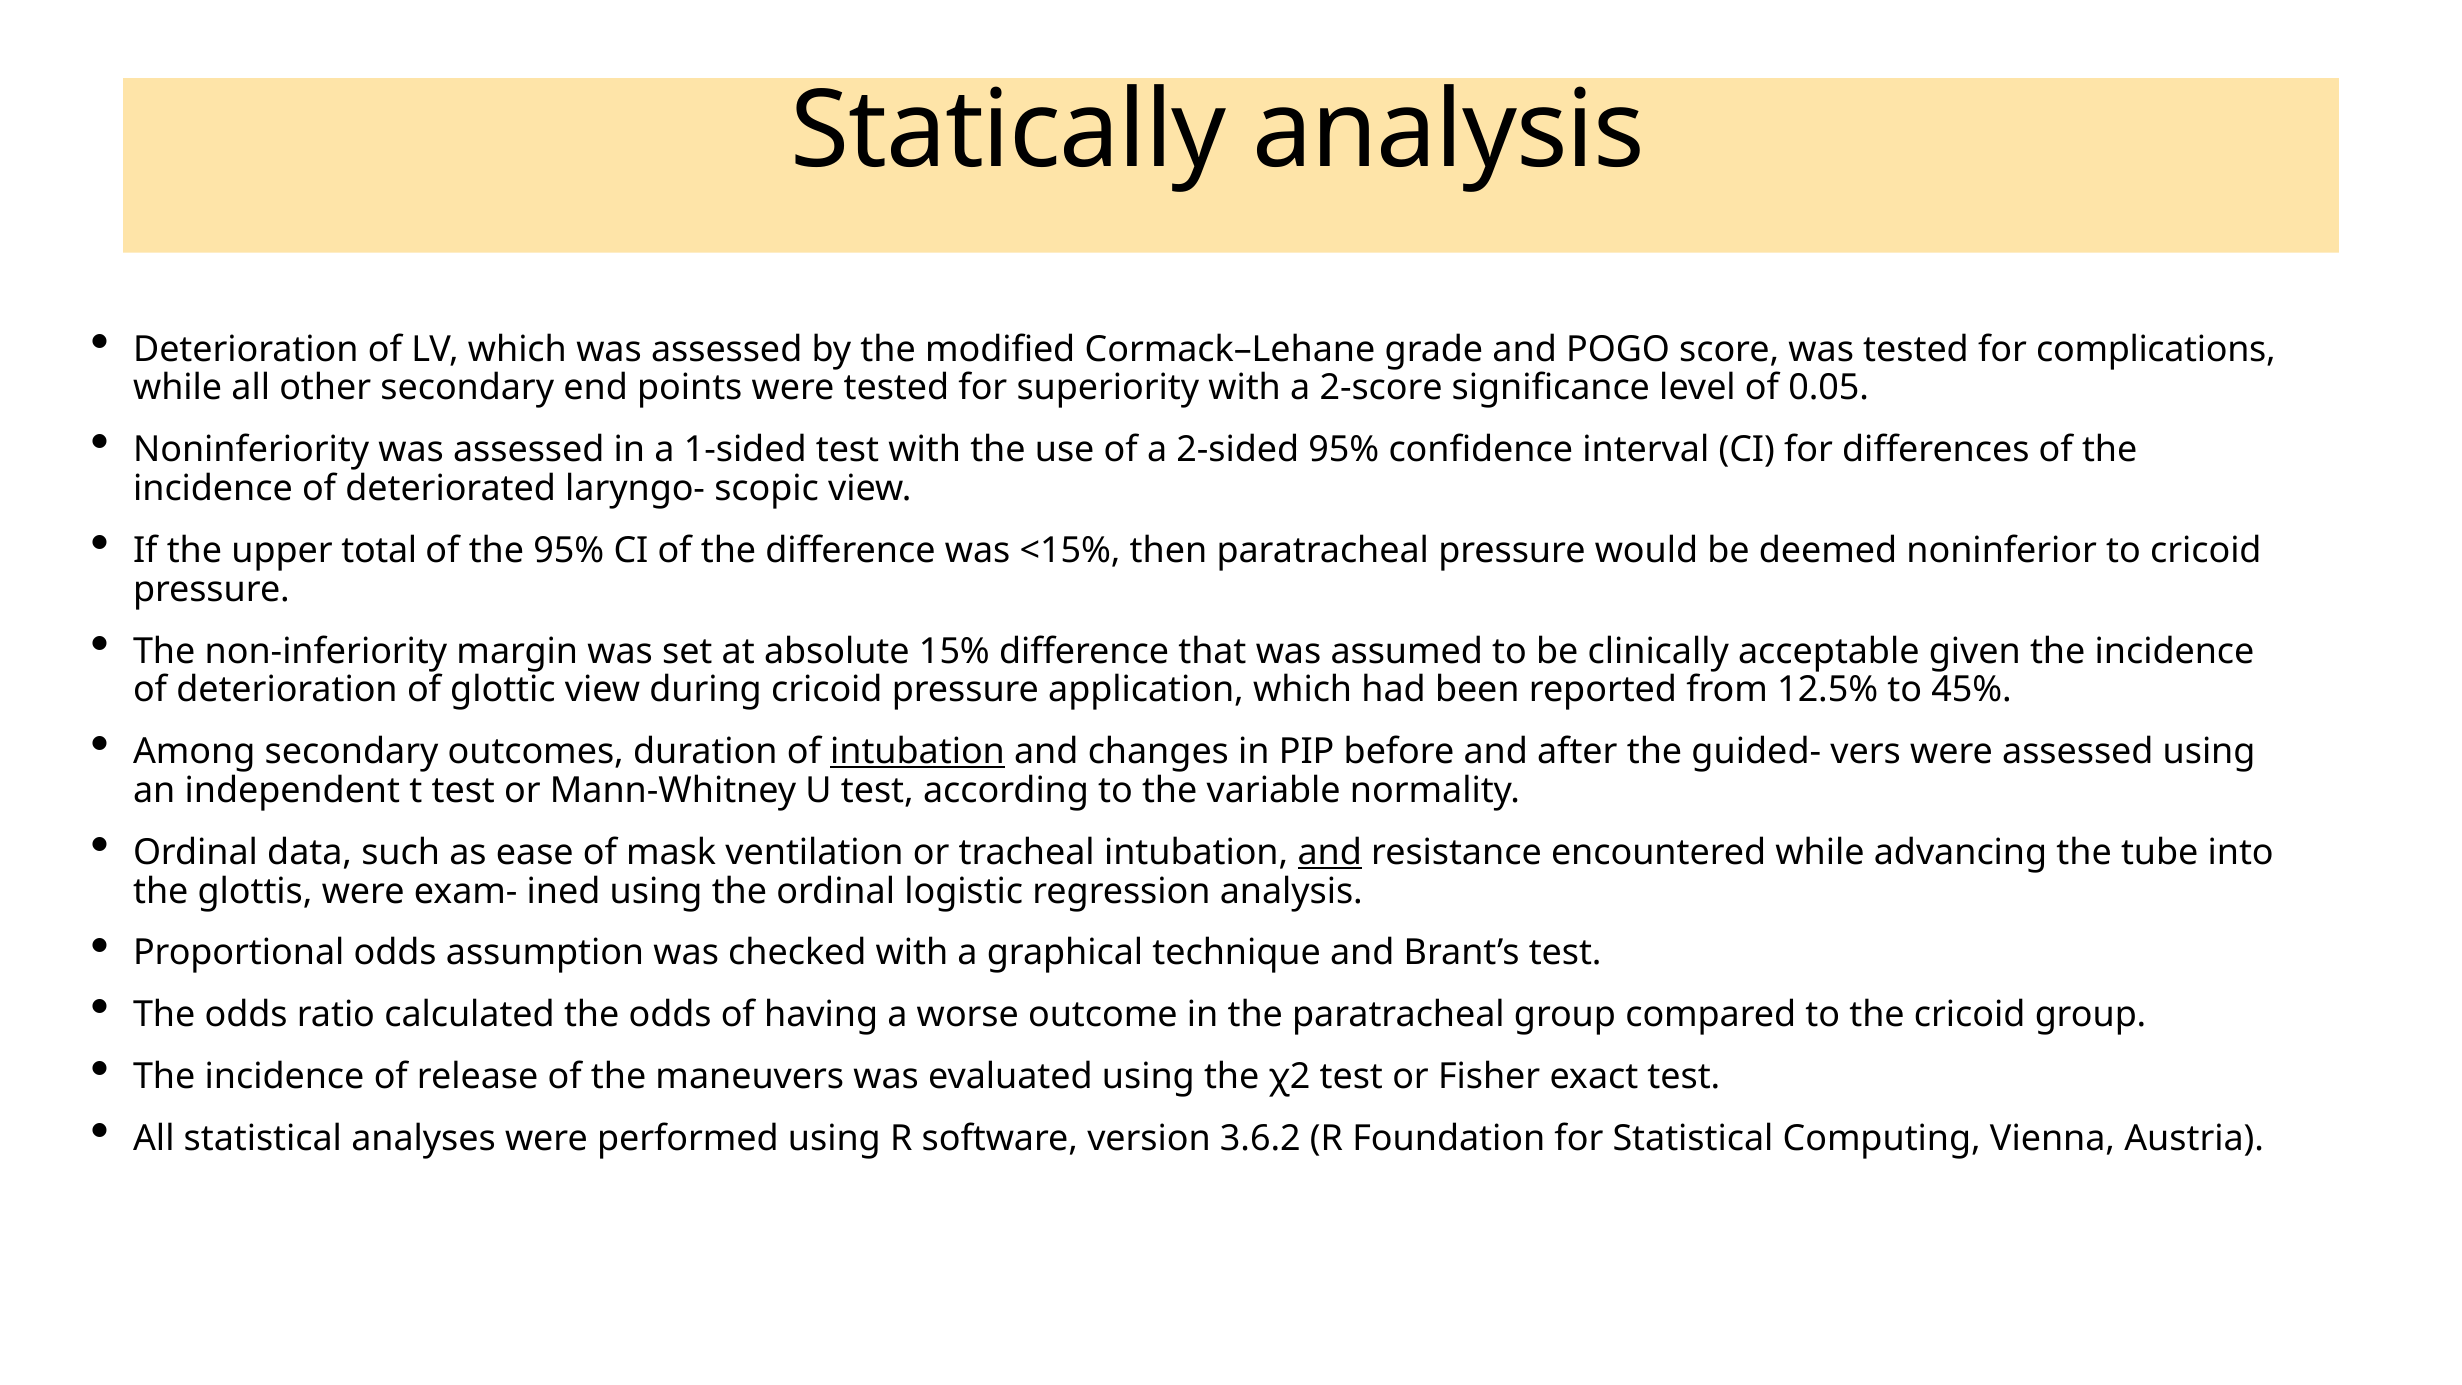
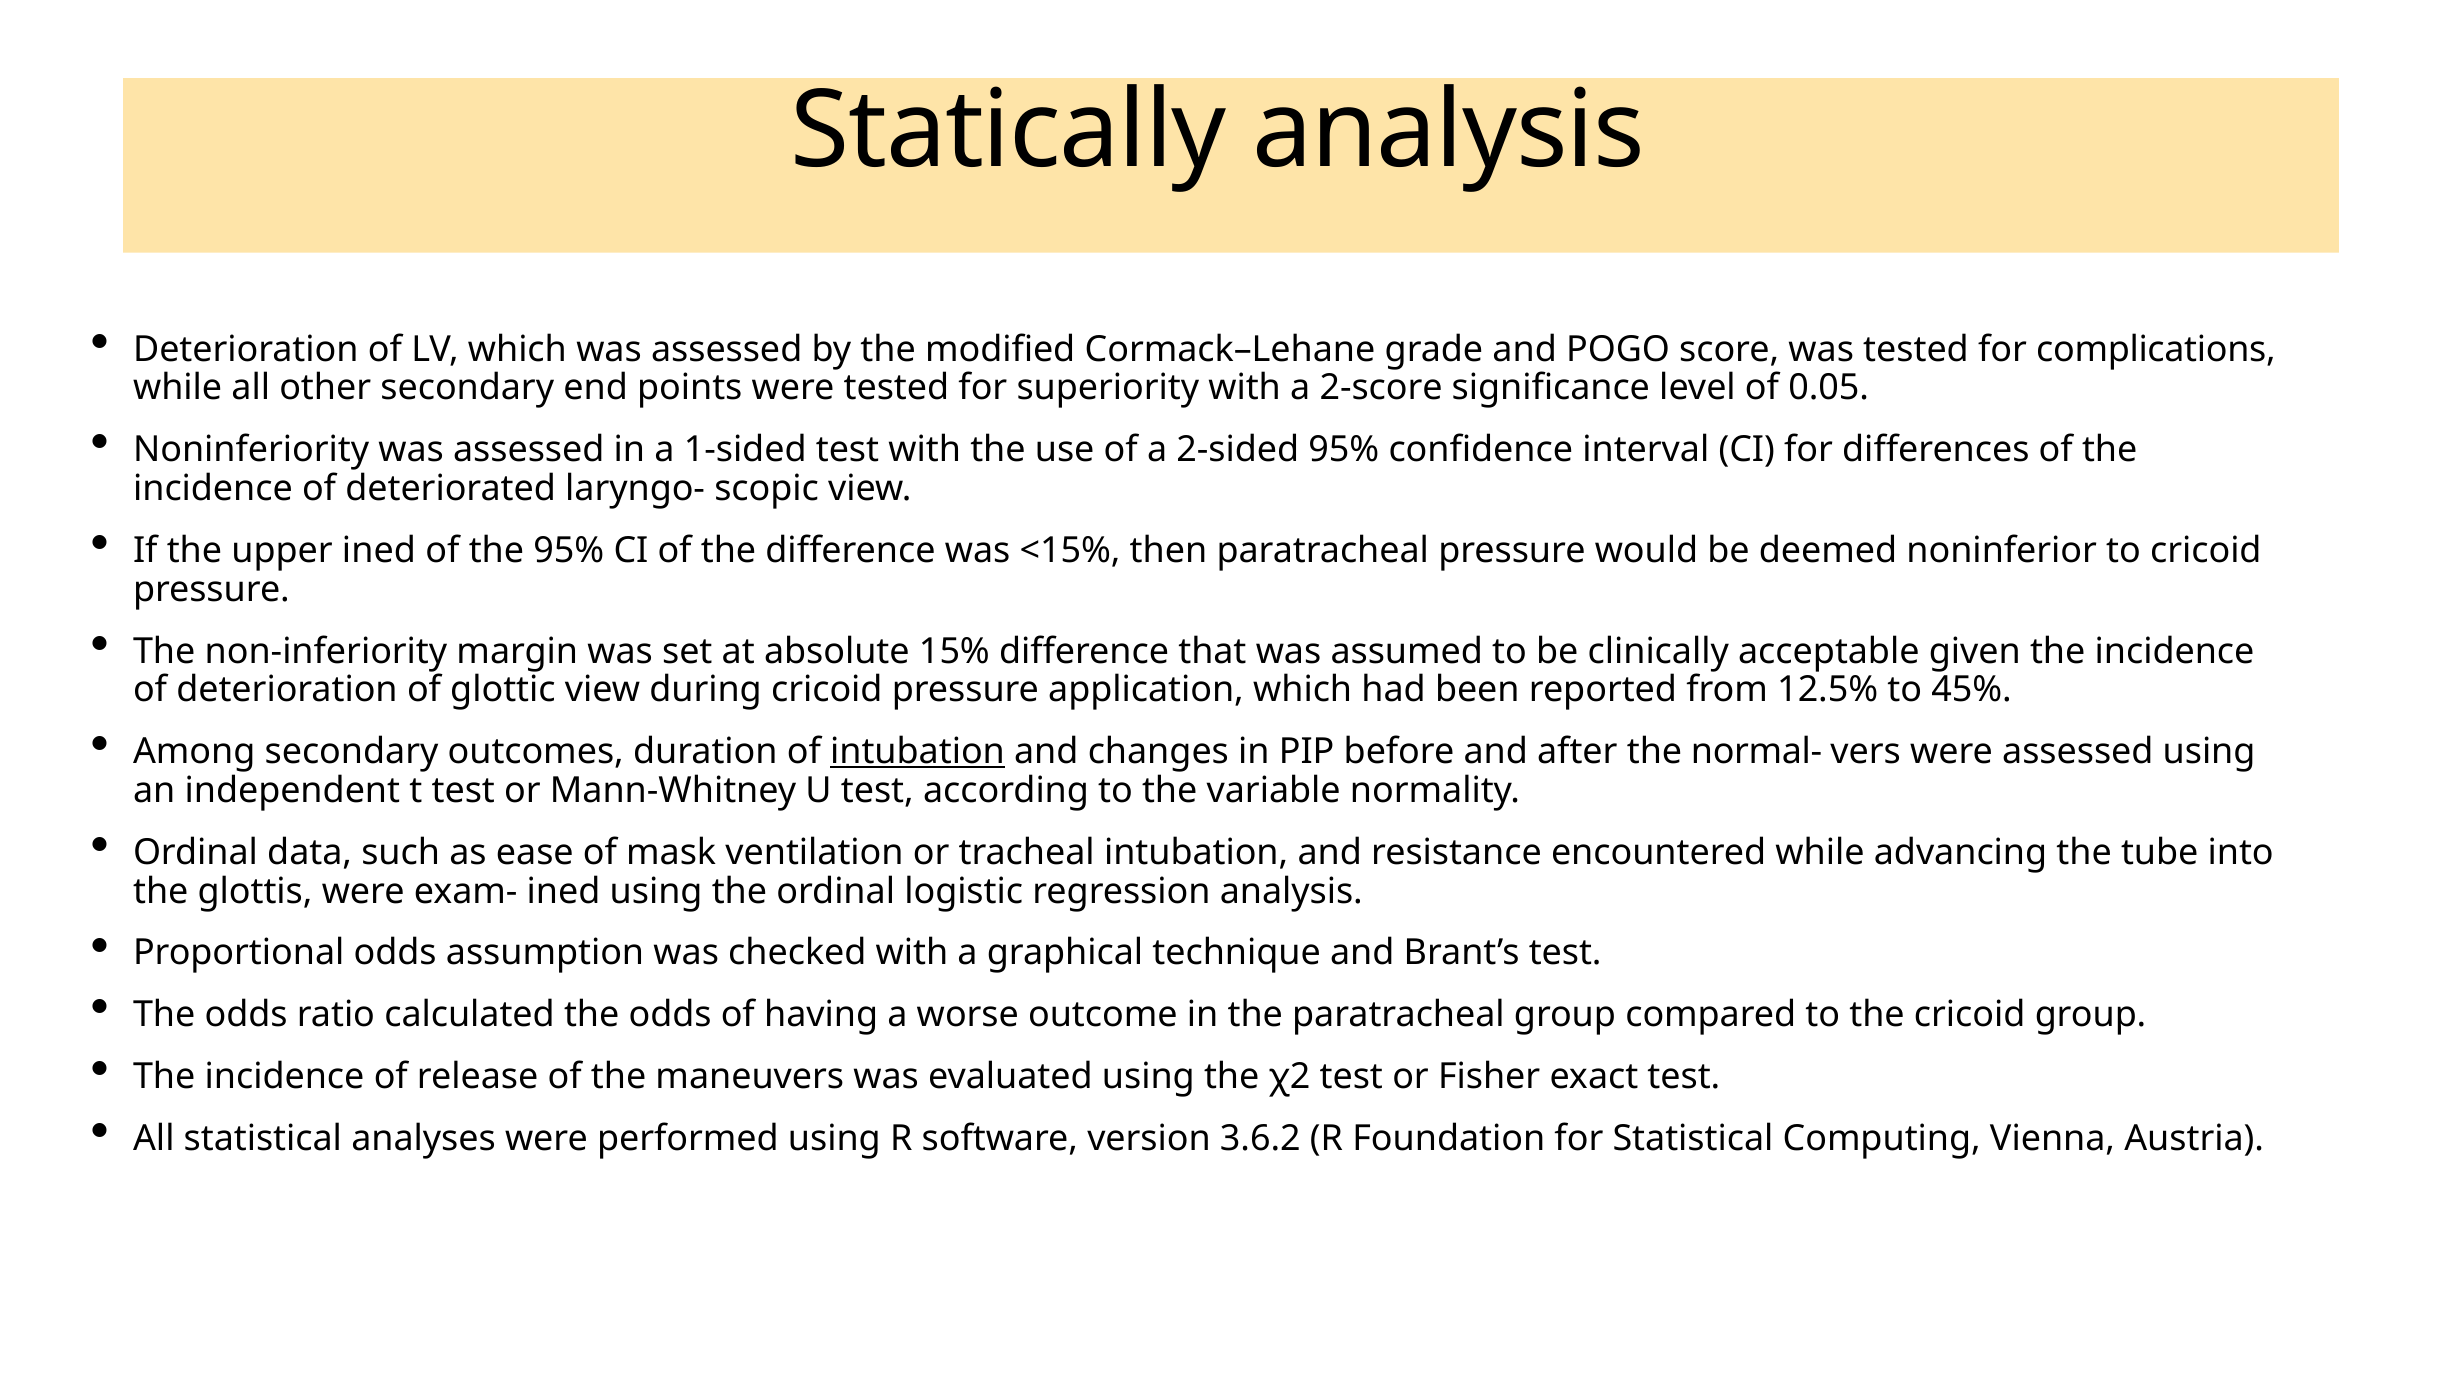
upper total: total -> ined
guided-: guided- -> normal-
and at (1330, 852) underline: present -> none
